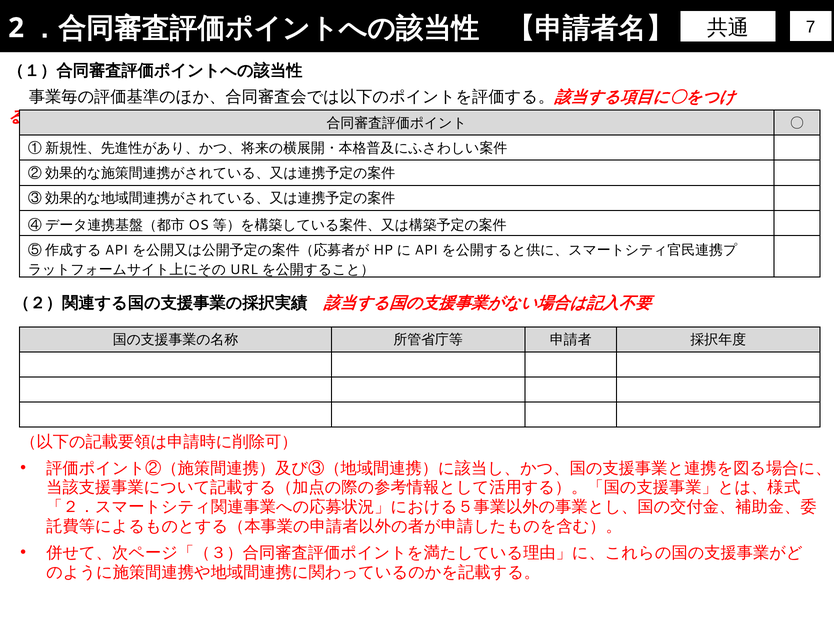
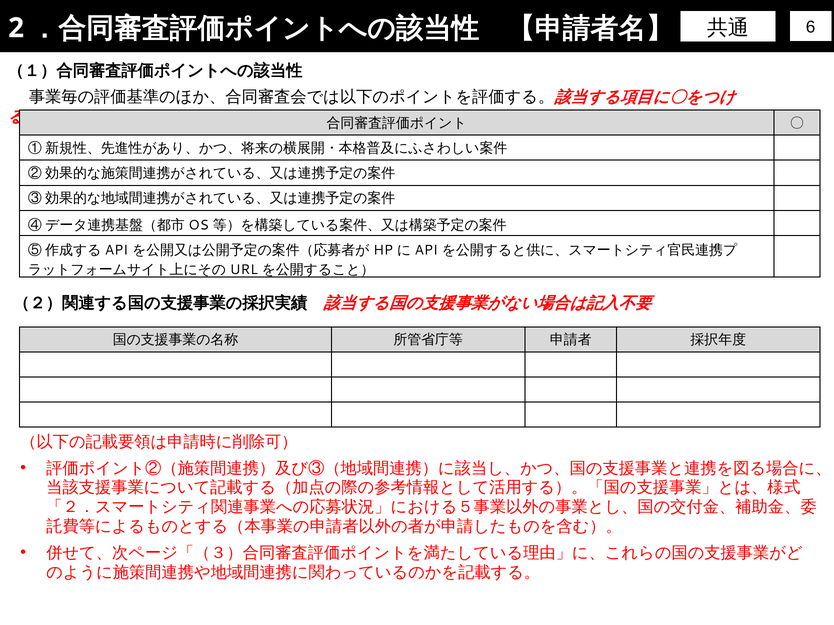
7: 7 -> 6
